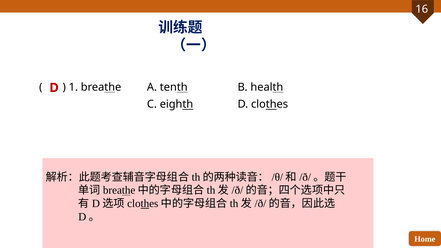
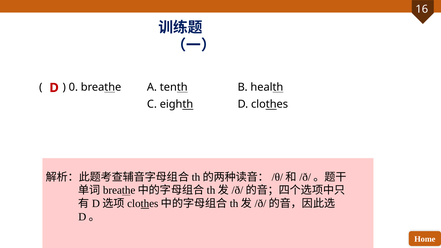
1: 1 -> 0
